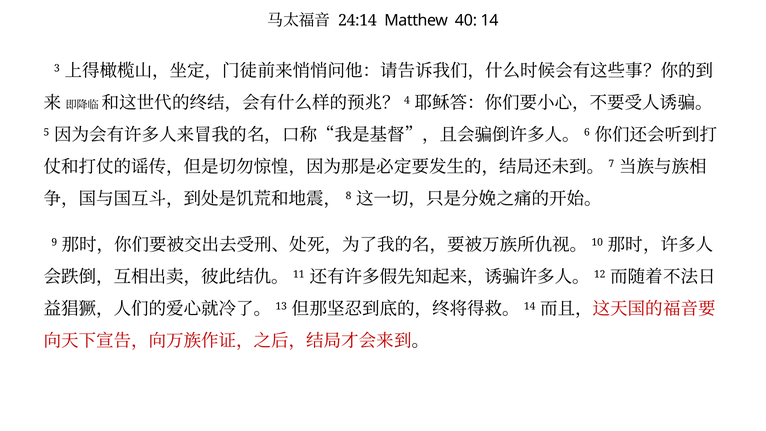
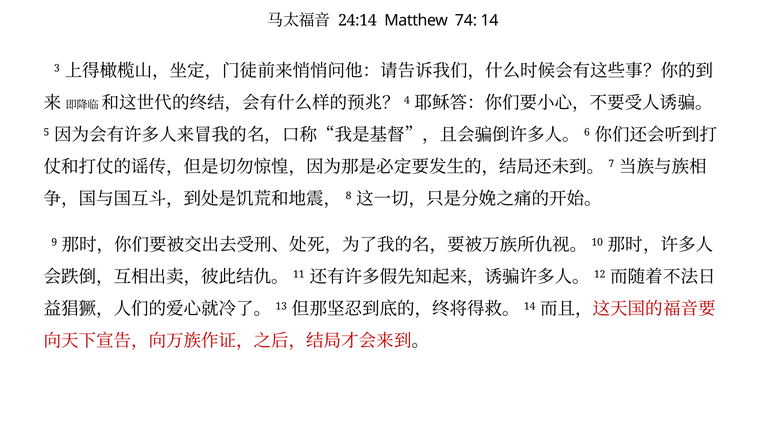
40: 40 -> 74
